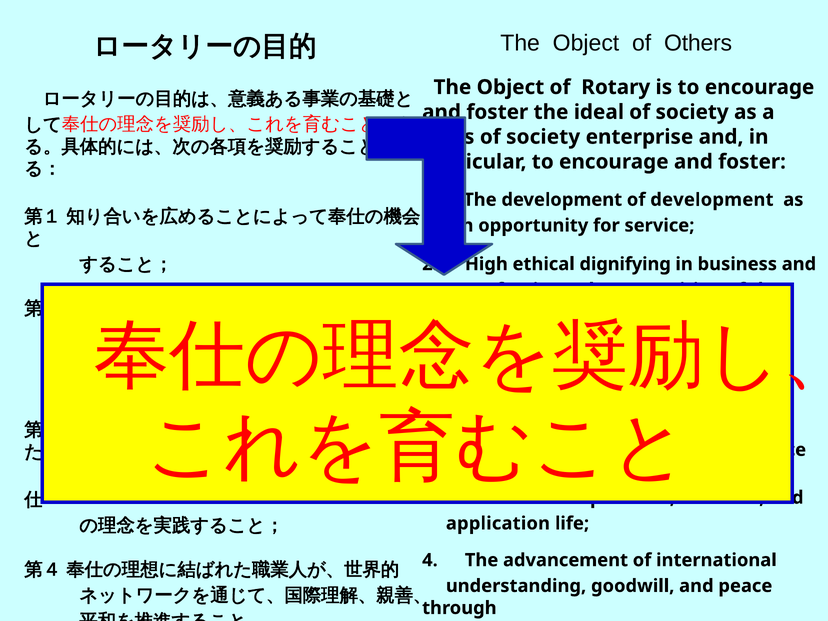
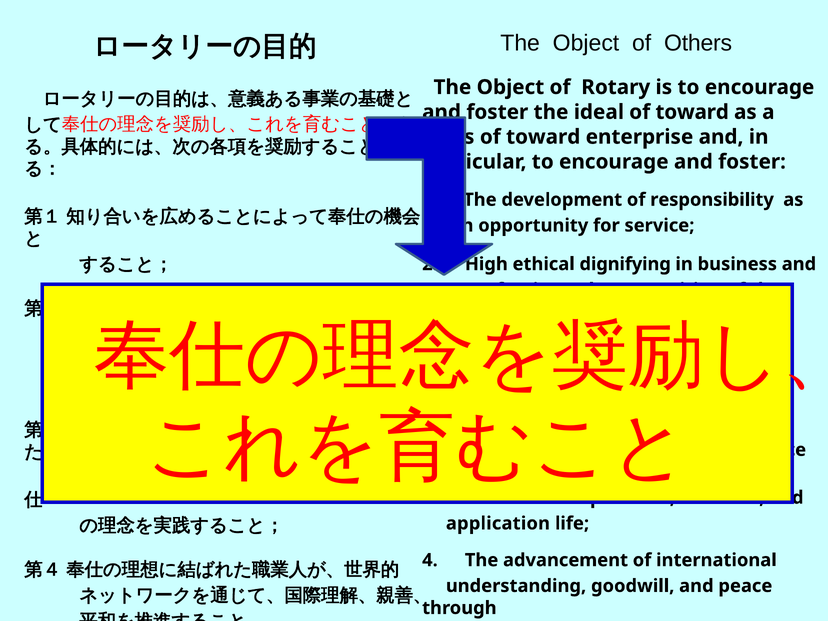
ideal of society: society -> toward
society at (543, 137): society -> toward
of development: development -> responsibility
